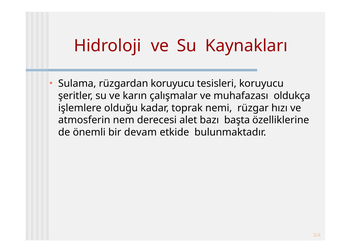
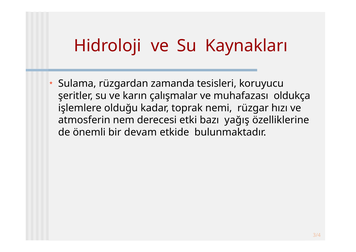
rüzgardan koruyucu: koruyucu -> zamanda
alet: alet -> etki
başta: başta -> yağış
